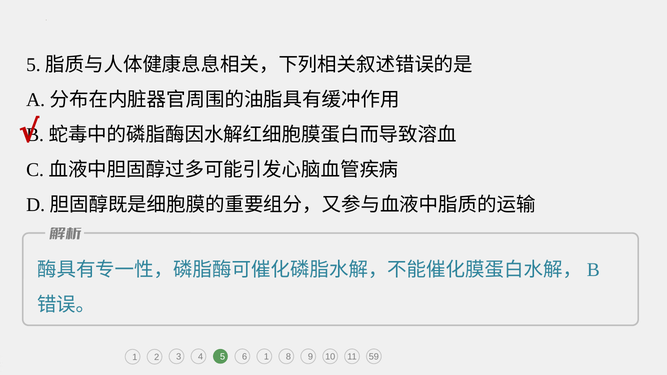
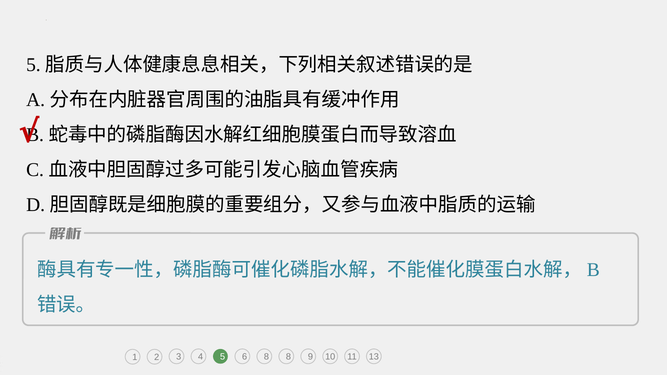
6 1: 1 -> 8
59: 59 -> 13
